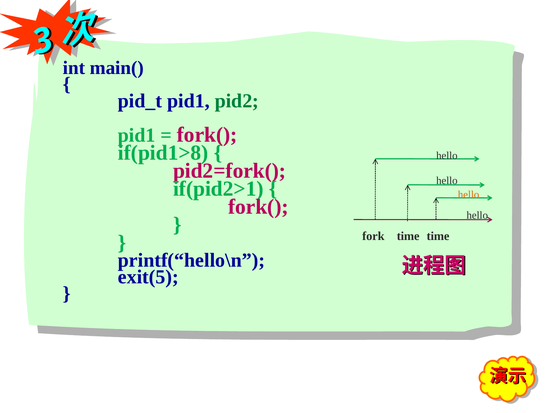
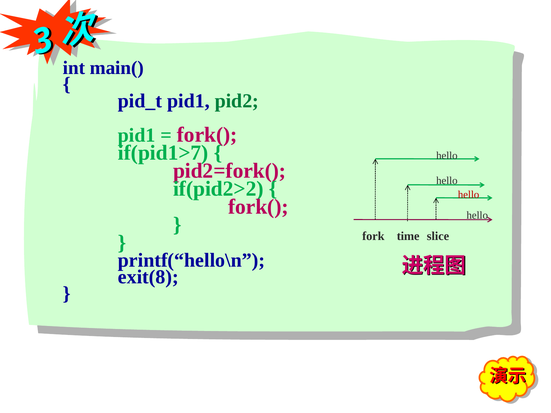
if(pid1>8: if(pid1>8 -> if(pid1>7
if(pid2>1: if(pid2>1 -> if(pid2>2
hello at (469, 195) colour: orange -> red
fork time: time -> slice
exit(5: exit(5 -> exit(8
